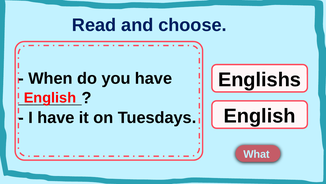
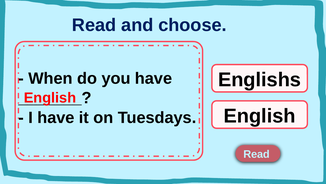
What at (256, 154): What -> Read
